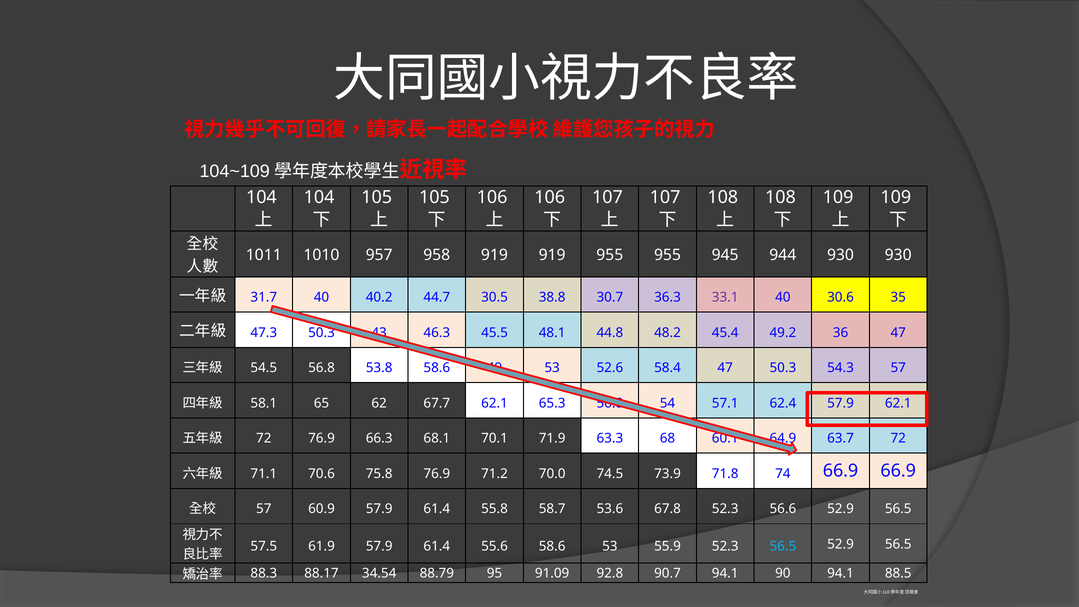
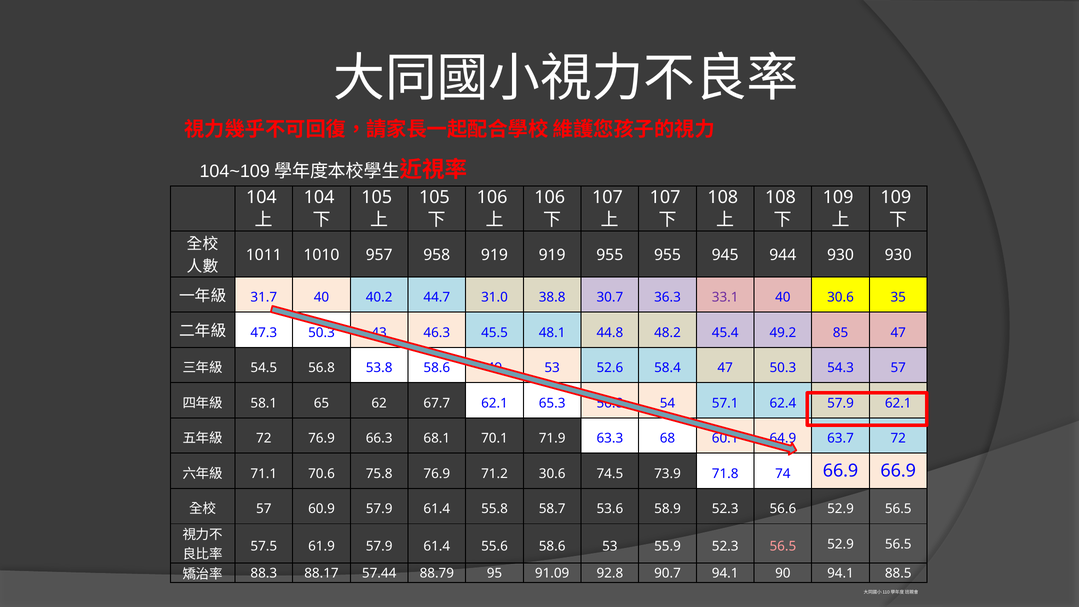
30.5: 30.5 -> 31.0
36: 36 -> 85
71.2 70.0: 70.0 -> 30.6
67.8: 67.8 -> 58.9
56.5 at (783, 546) colour: light blue -> pink
34.54: 34.54 -> 57.44
